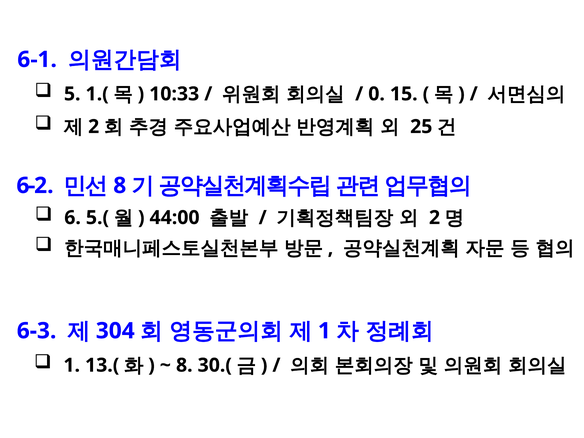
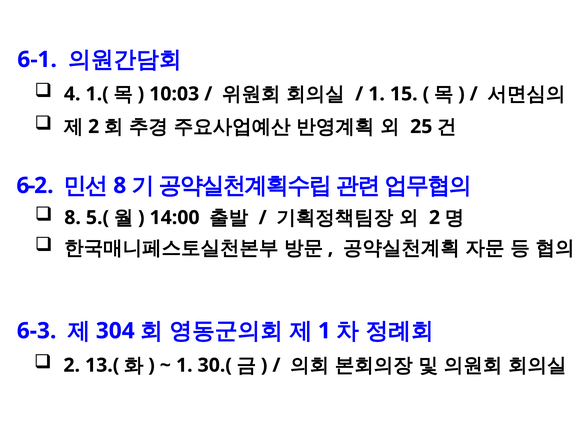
5: 5 -> 4
10:33: 10:33 -> 10:03
0 at (377, 94): 0 -> 1
6 at (73, 218): 6 -> 8
44:00: 44:00 -> 14:00
1 at (72, 365): 1 -> 2
8 at (184, 365): 8 -> 1
